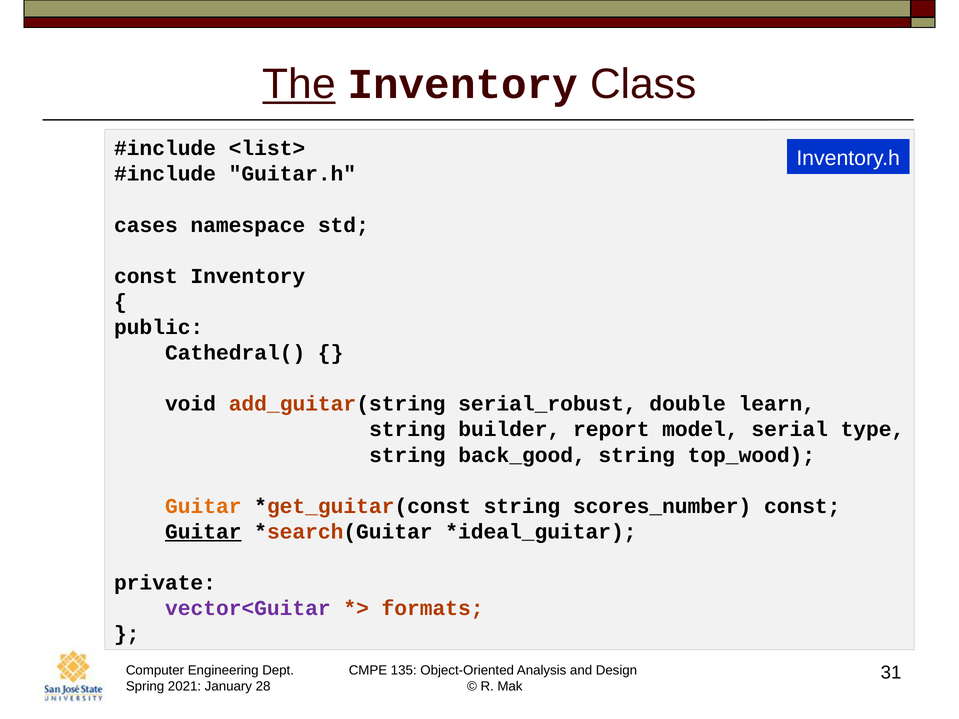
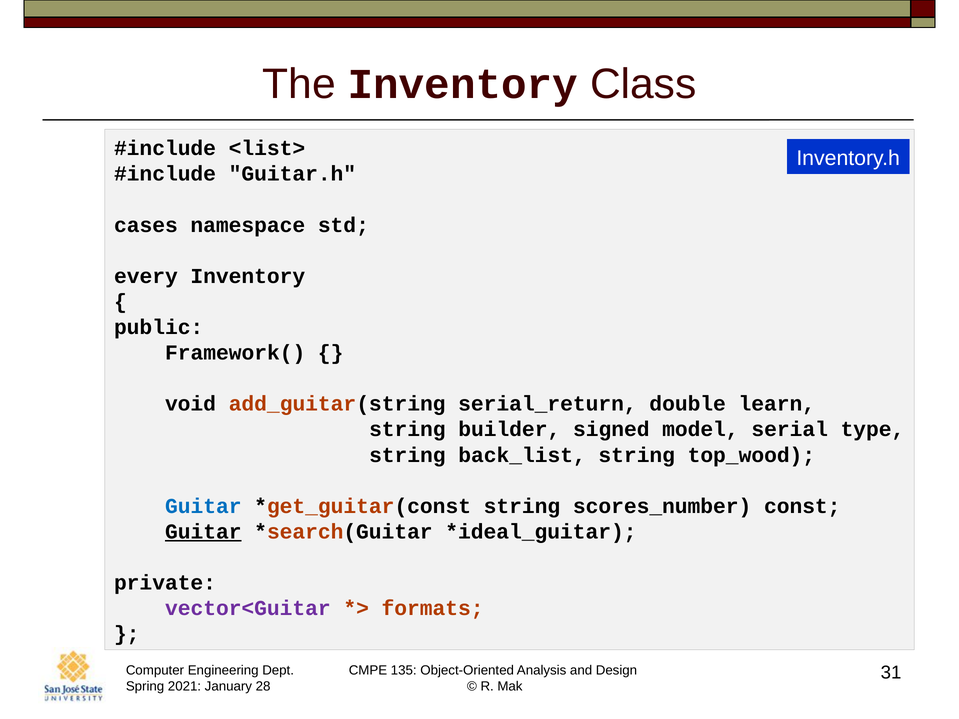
The underline: present -> none
const at (146, 276): const -> every
Cathedral(: Cathedral( -> Framework(
serial_robust: serial_robust -> serial_return
report: report -> signed
back_good: back_good -> back_list
Guitar at (203, 506) colour: orange -> blue
